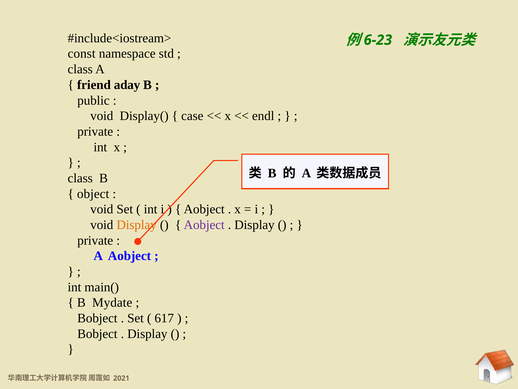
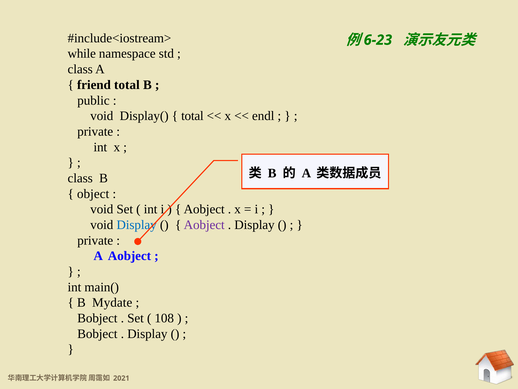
const: const -> while
friend aday: aday -> total
case at (192, 116): case -> total
Display at (137, 225) colour: orange -> blue
617: 617 -> 108
